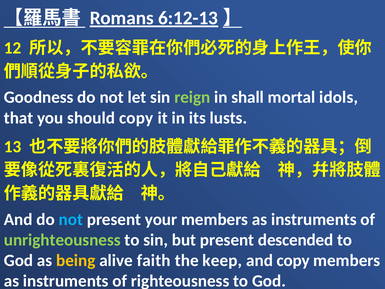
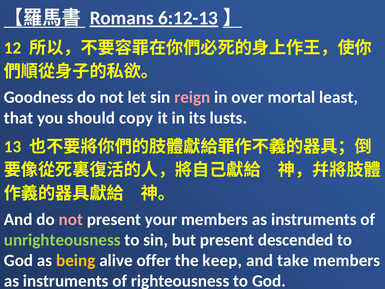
reign colour: light green -> pink
shall: shall -> over
idols: idols -> least
not at (71, 219) colour: light blue -> pink
faith: faith -> offer
and copy: copy -> take
